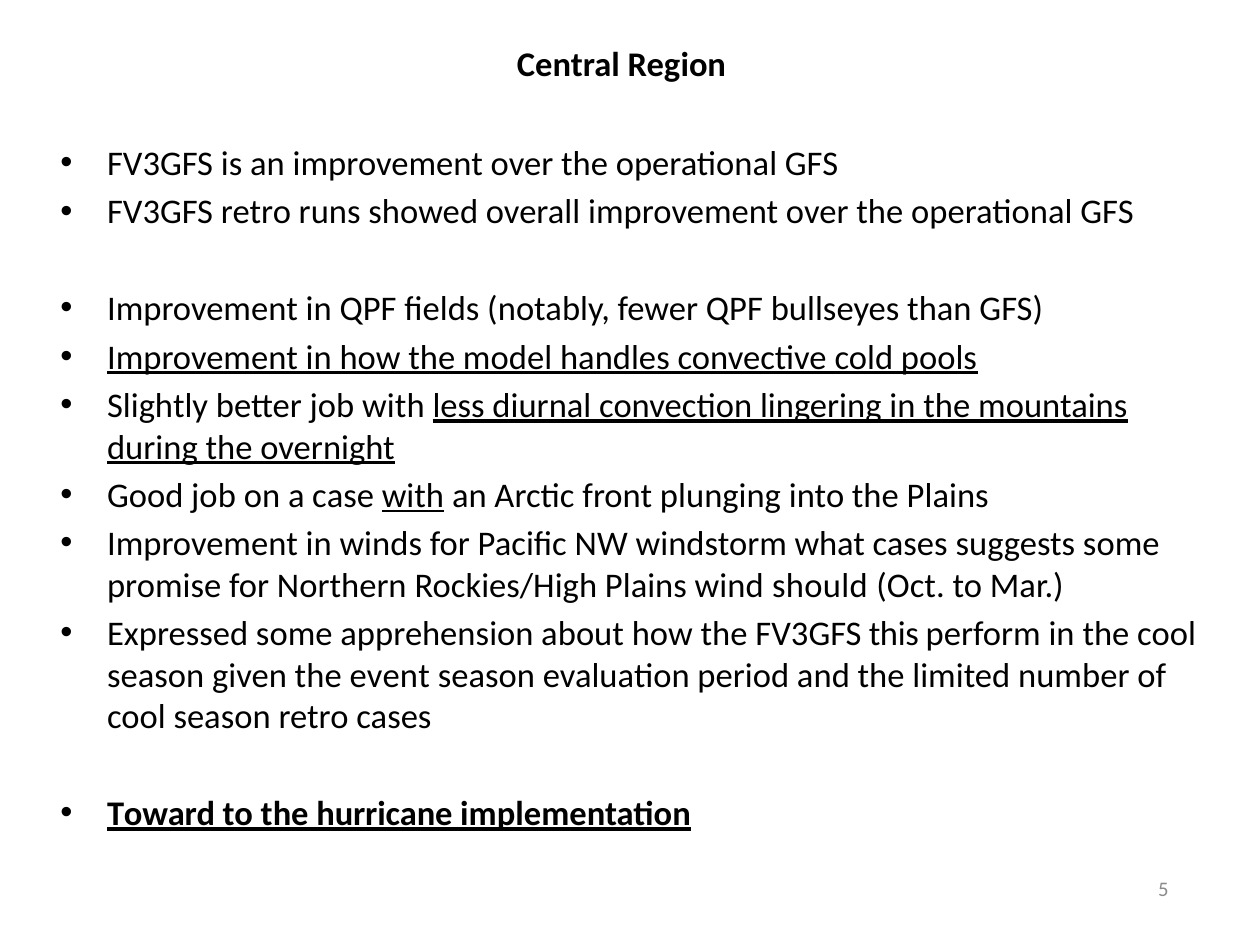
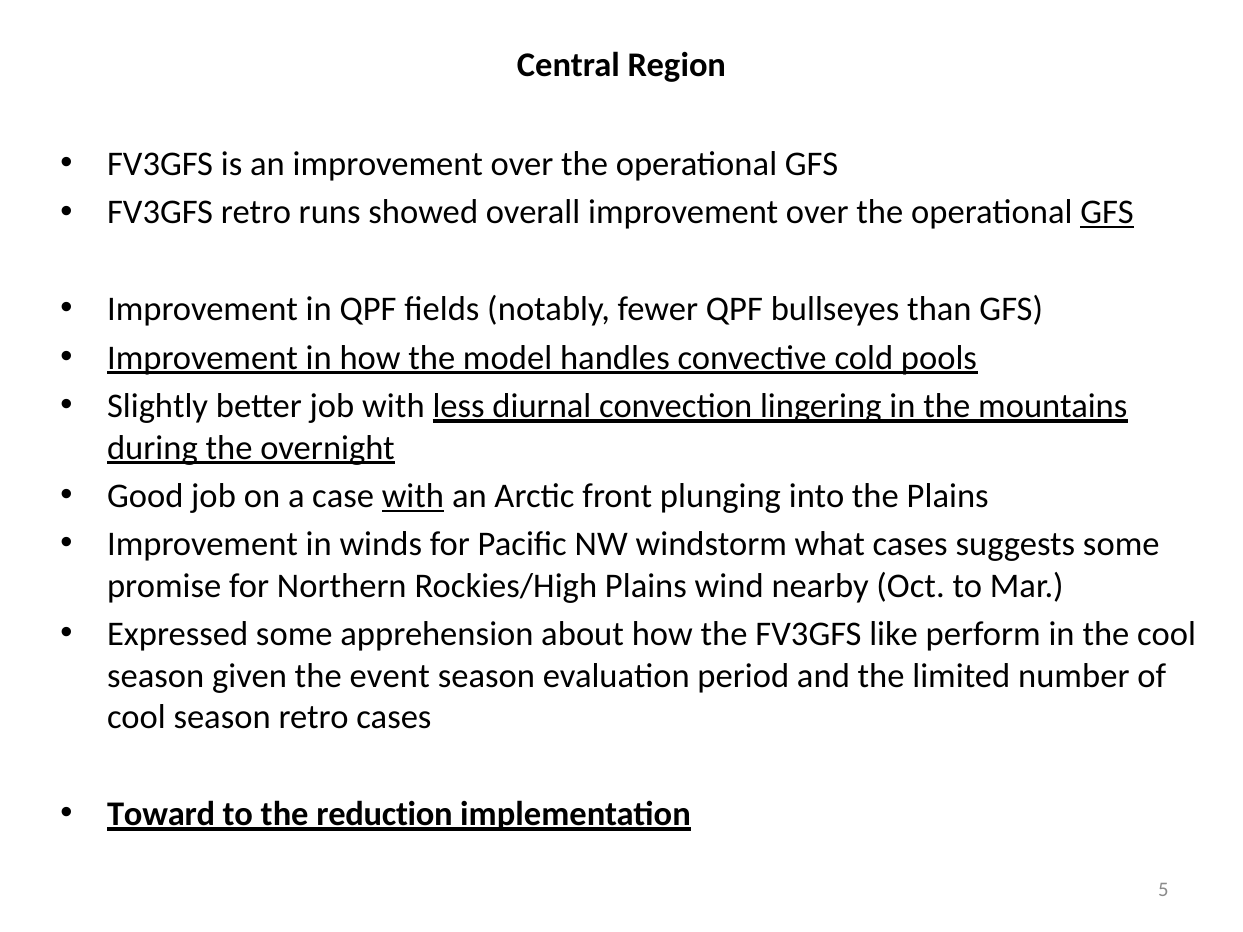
GFS at (1107, 213) underline: none -> present
should: should -> nearby
this: this -> like
hurricane: hurricane -> reduction
